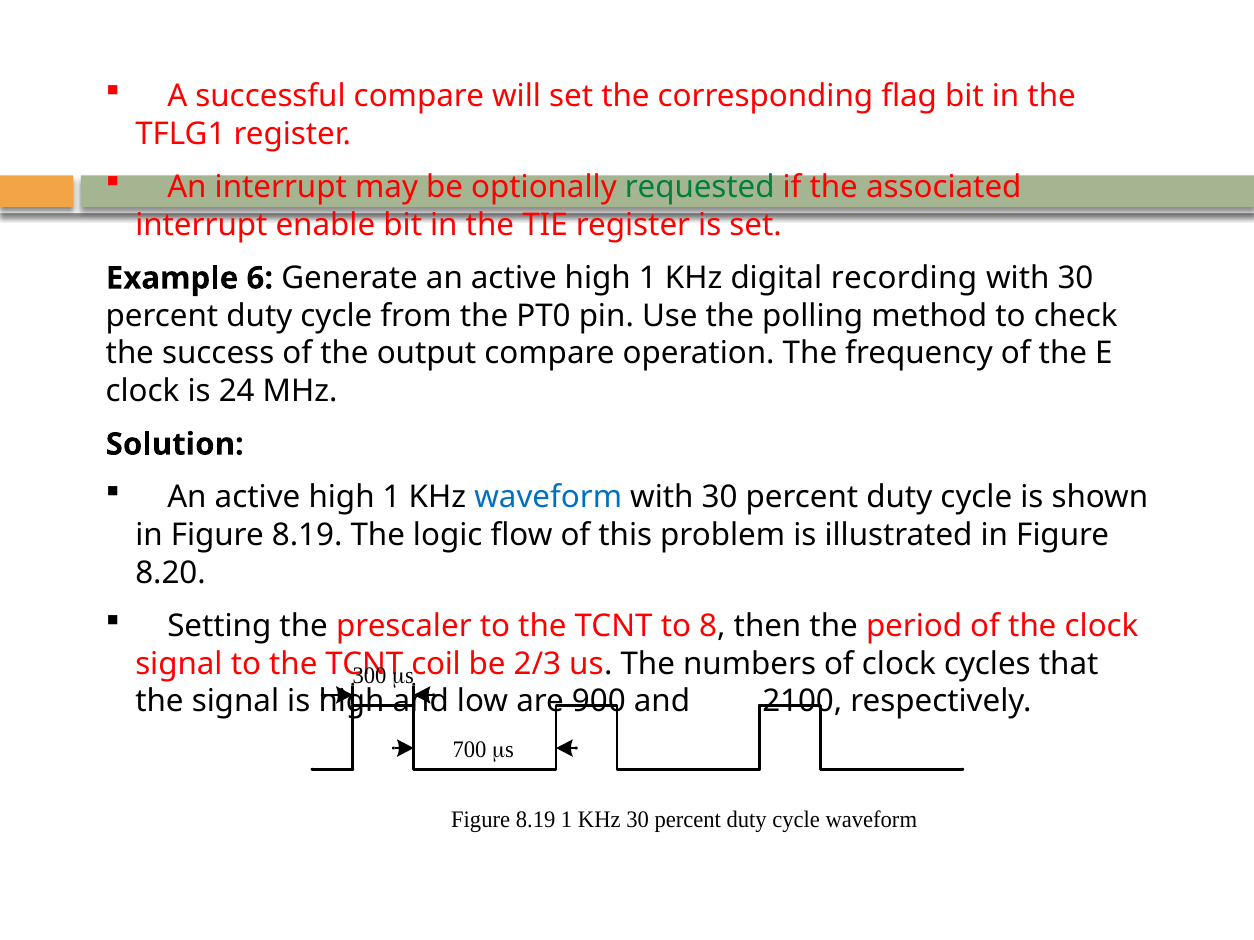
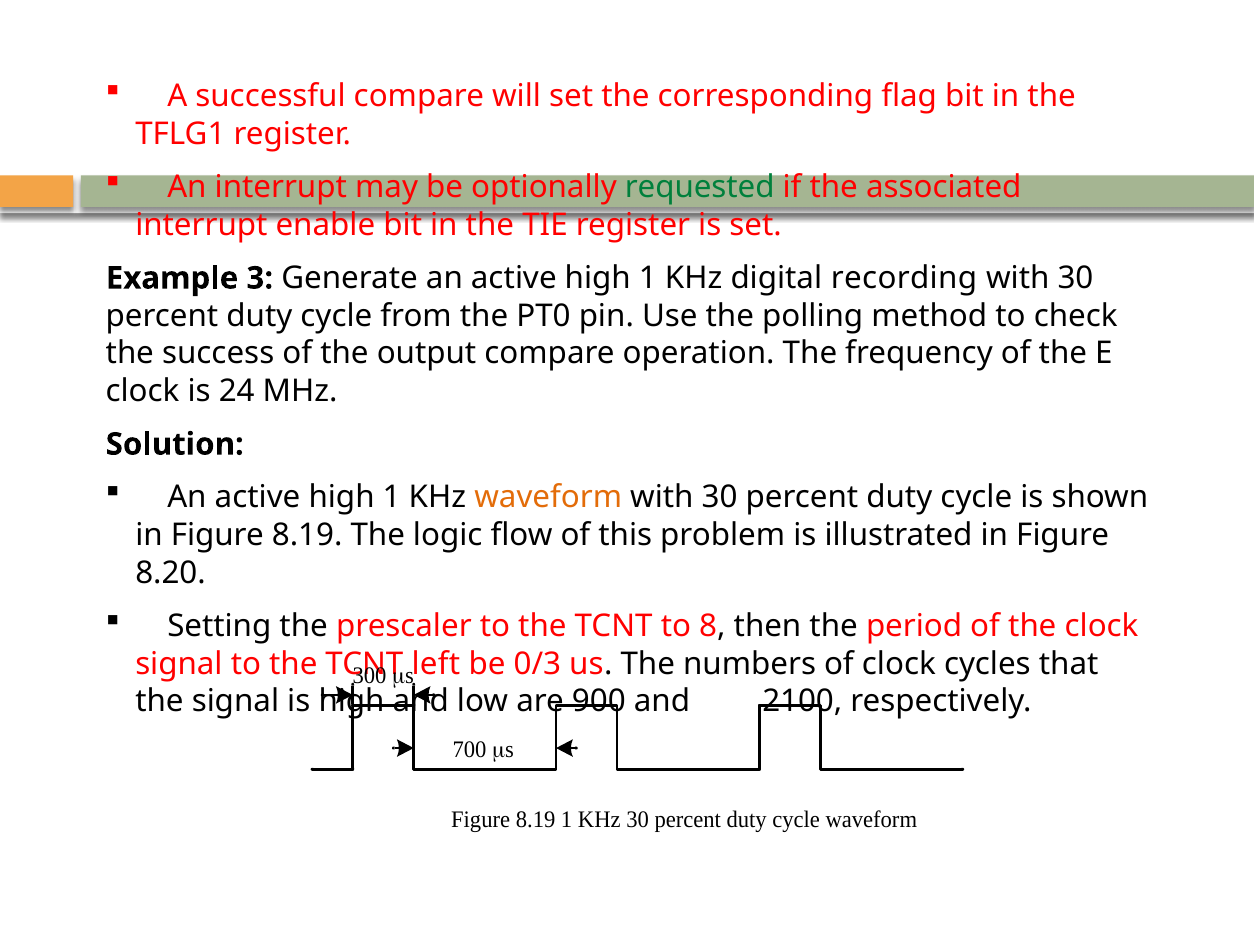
6: 6 -> 3
waveform at (548, 498) colour: blue -> orange
coil: coil -> left
2/3: 2/3 -> 0/3
